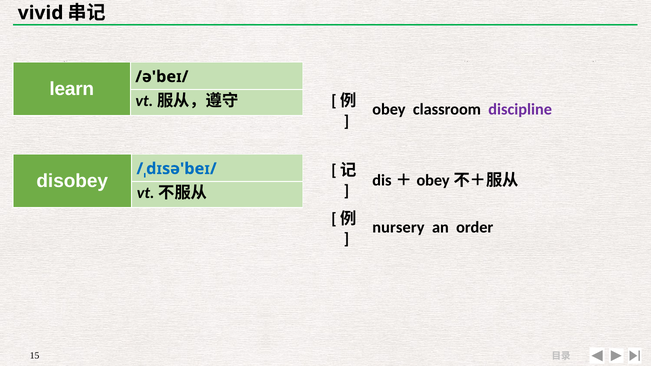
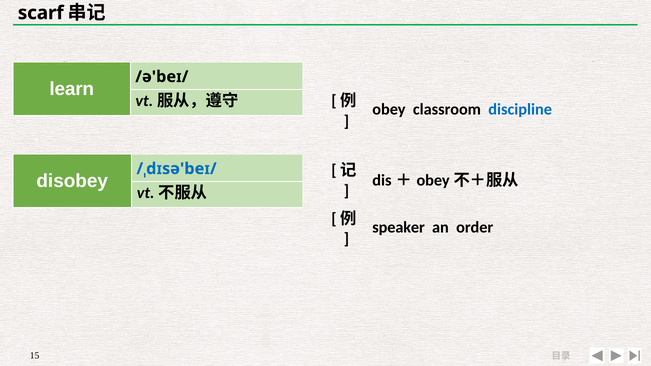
vivid: vivid -> scarf
discipline colour: purple -> blue
nursery: nursery -> speaker
